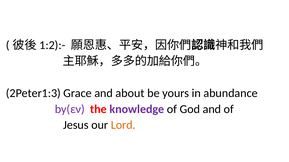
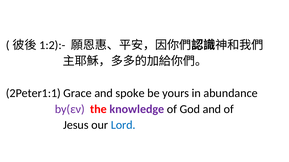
2Peter1:3: 2Peter1:3 -> 2Peter1:1
about: about -> spoke
Lord colour: orange -> blue
